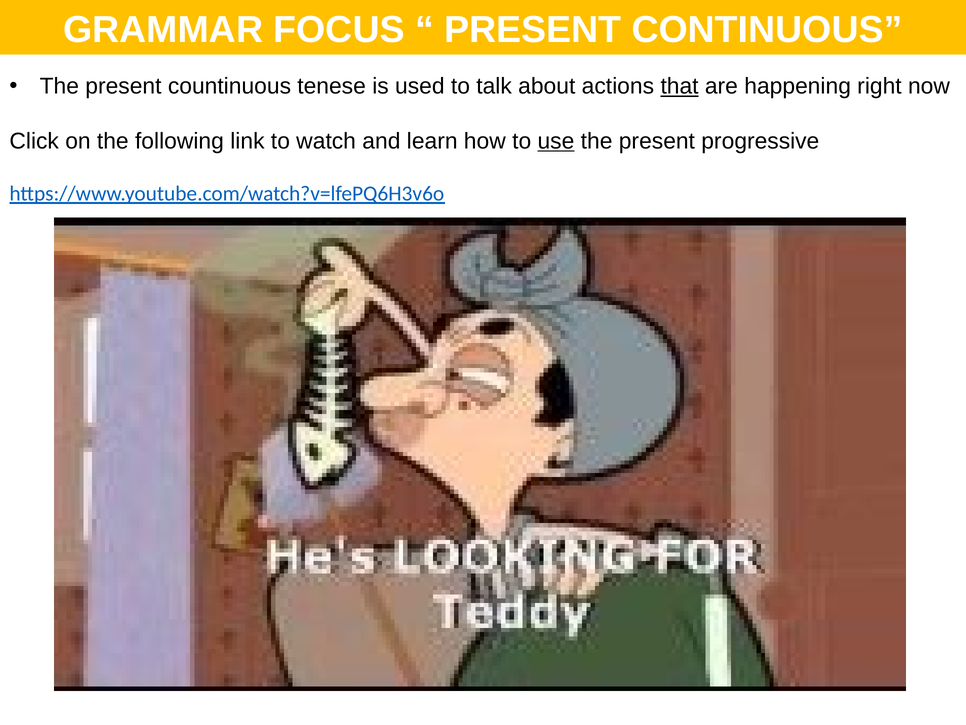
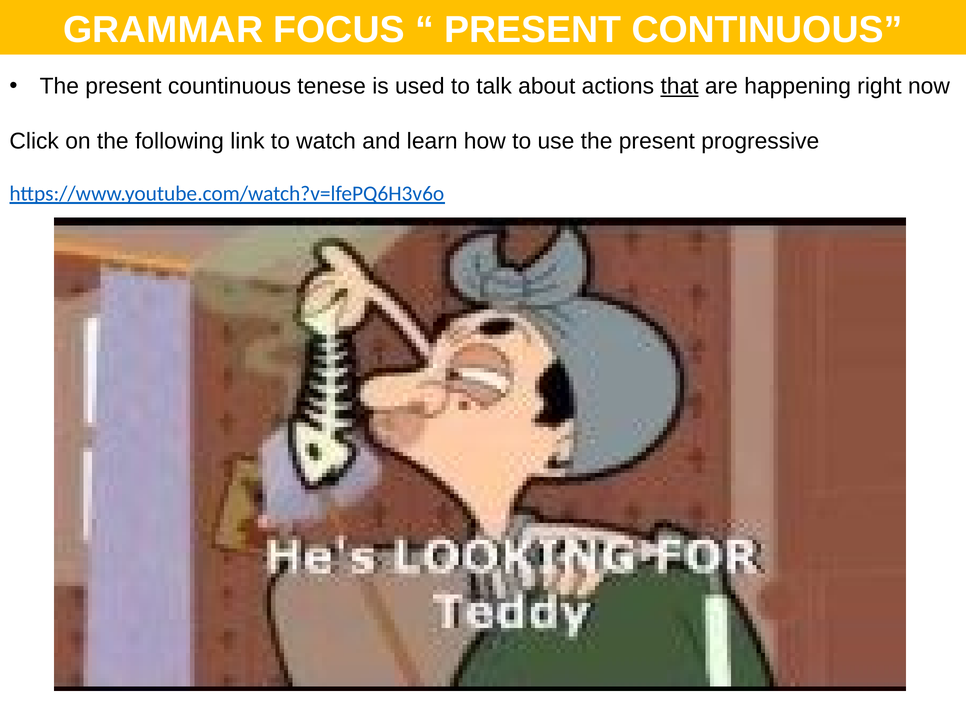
use underline: present -> none
